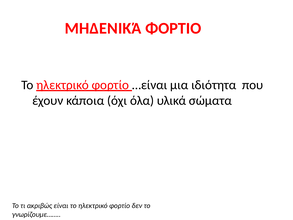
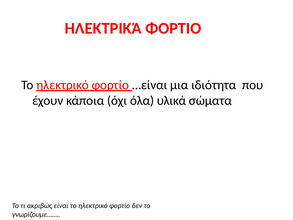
ΜΗΔΕΝΙΚΆ: ΜΗΔΕΝΙΚΆ -> ΗΛΕΚΤΡΙΚΆ
